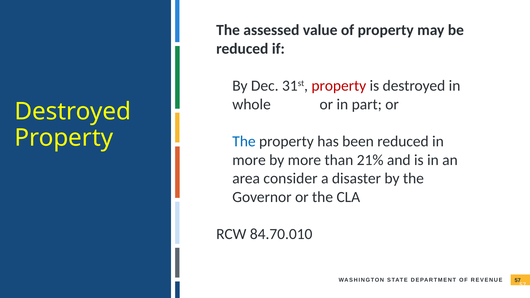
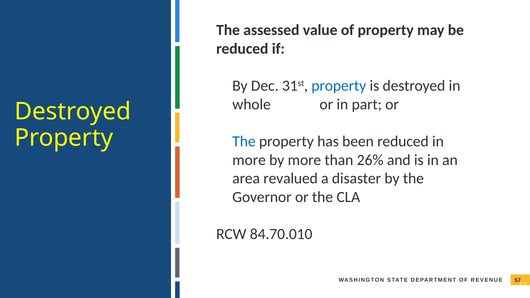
property at (339, 86) colour: red -> blue
21%: 21% -> 26%
consider: consider -> revalued
